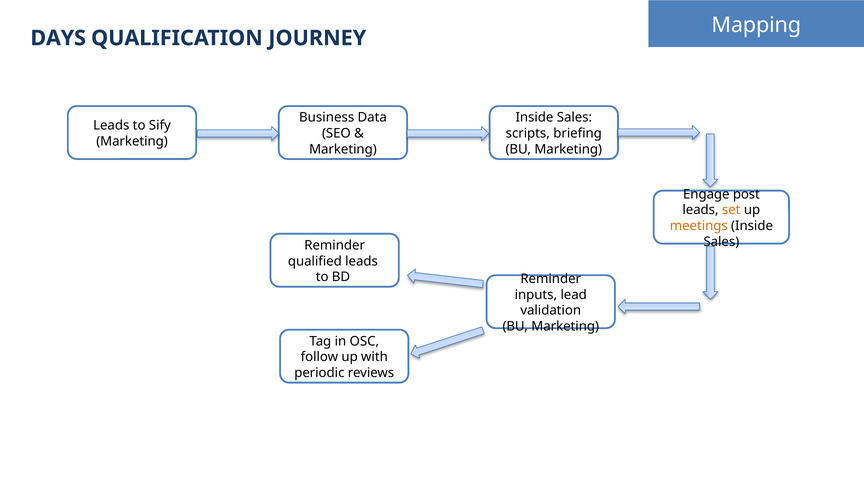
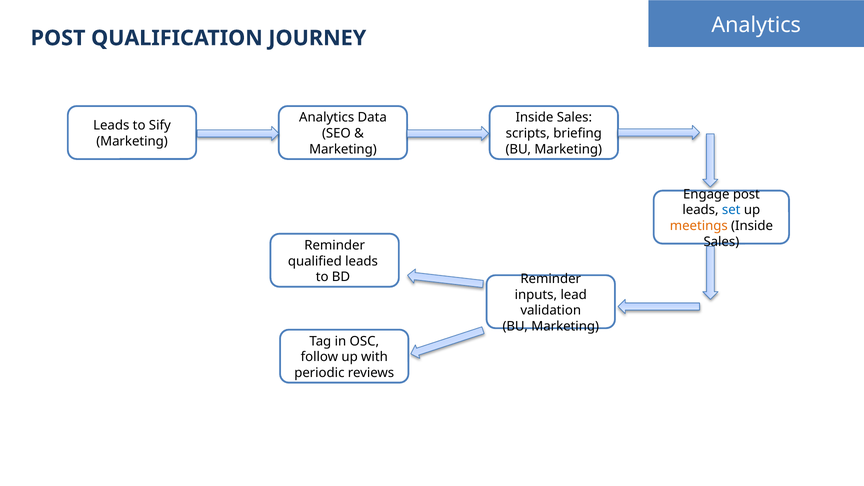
Mapping at (756, 25): Mapping -> Analytics
DAYS at (58, 38): DAYS -> POST
Business at (327, 118): Business -> Analytics
set colour: orange -> blue
